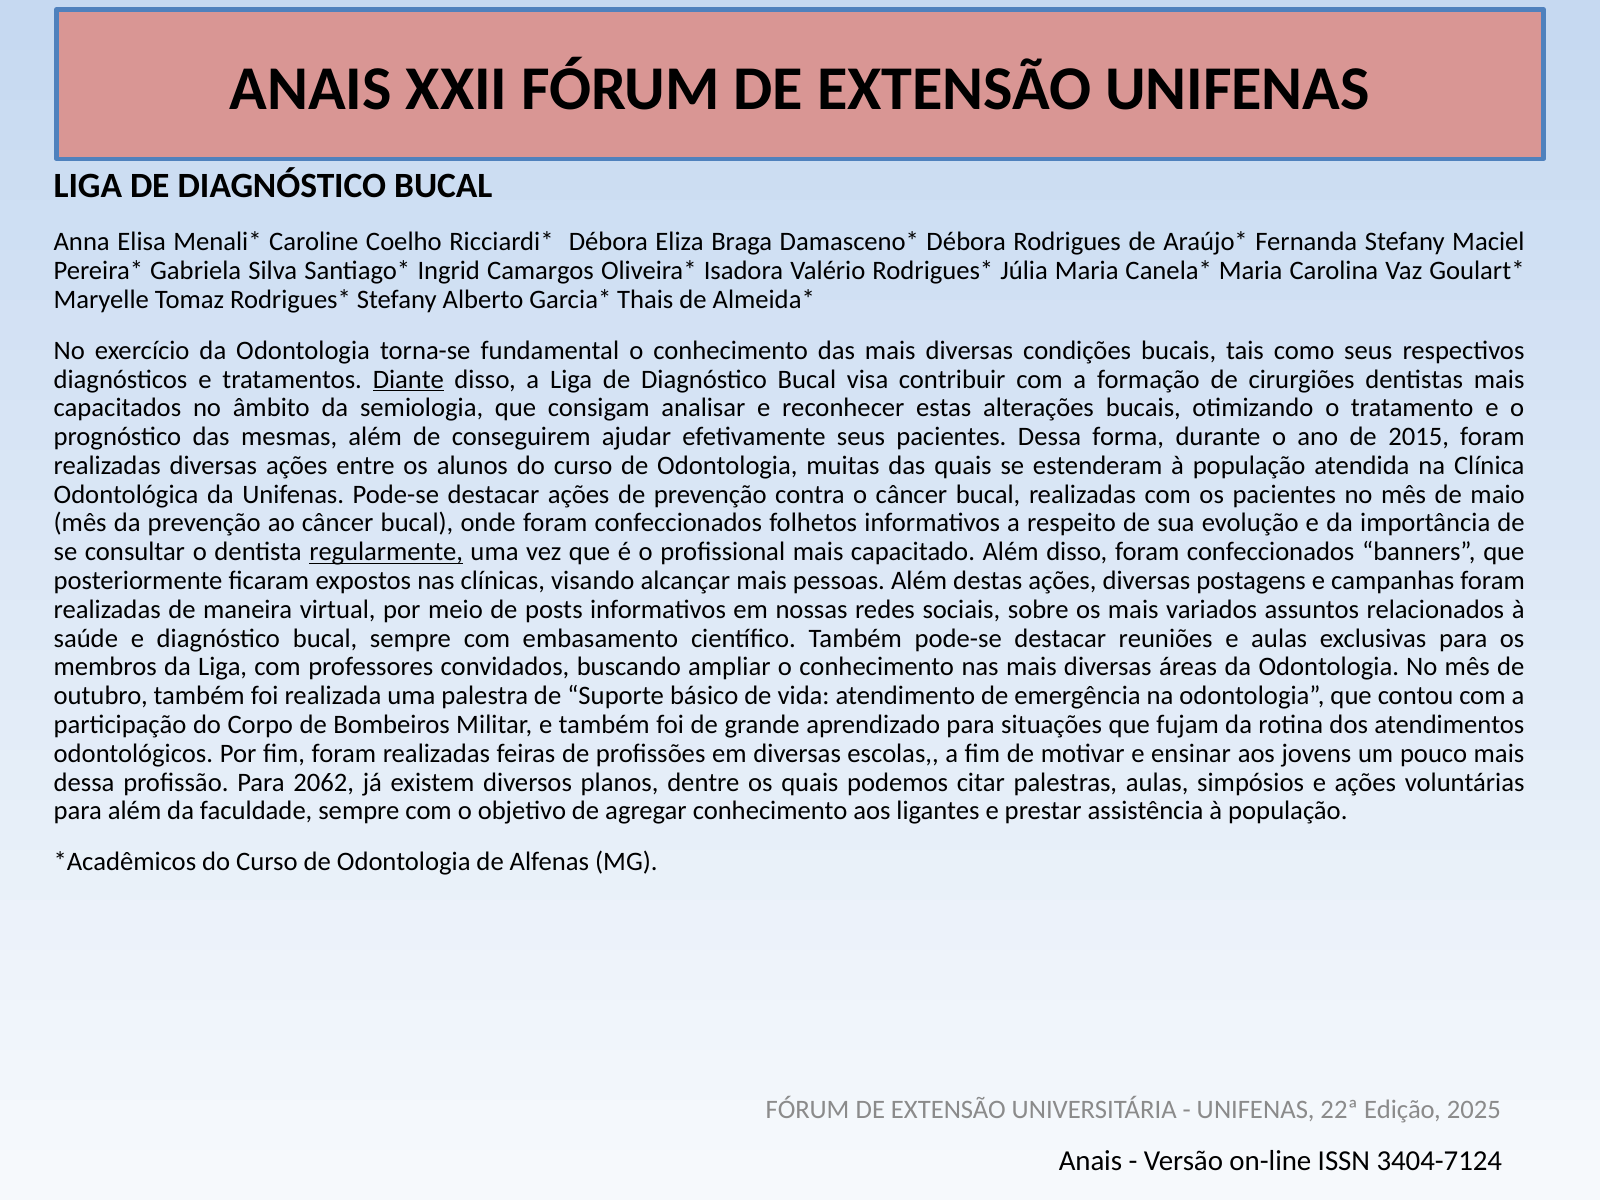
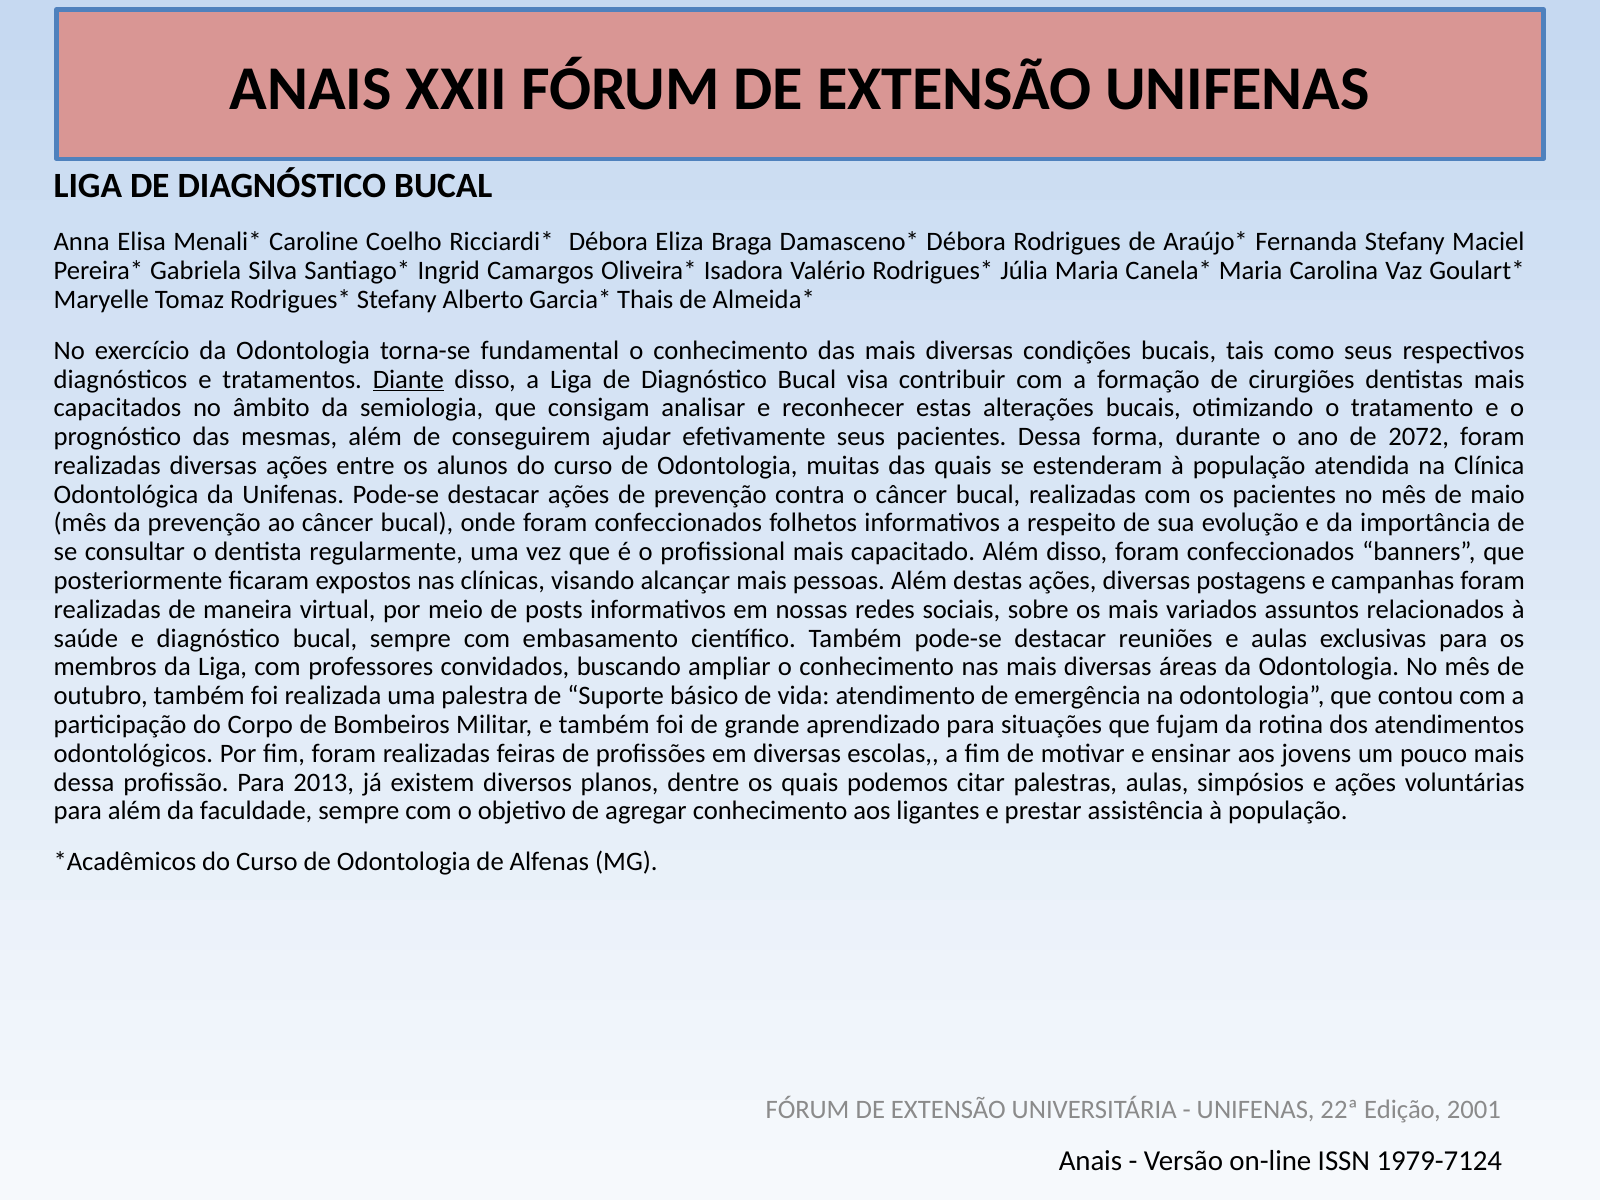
2015: 2015 -> 2072
regularmente underline: present -> none
2062: 2062 -> 2013
2025: 2025 -> 2001
3404-7124: 3404-7124 -> 1979-7124
